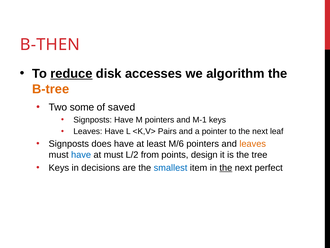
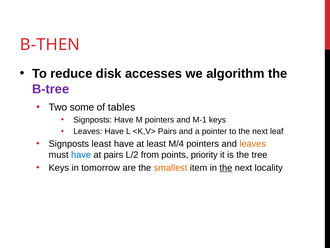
reduce underline: present -> none
B-tree colour: orange -> purple
saved: saved -> tables
Signposts does: does -> least
M/6: M/6 -> M/4
at must: must -> pairs
design: design -> priority
decisions: decisions -> tomorrow
smallest colour: blue -> orange
perfect: perfect -> locality
